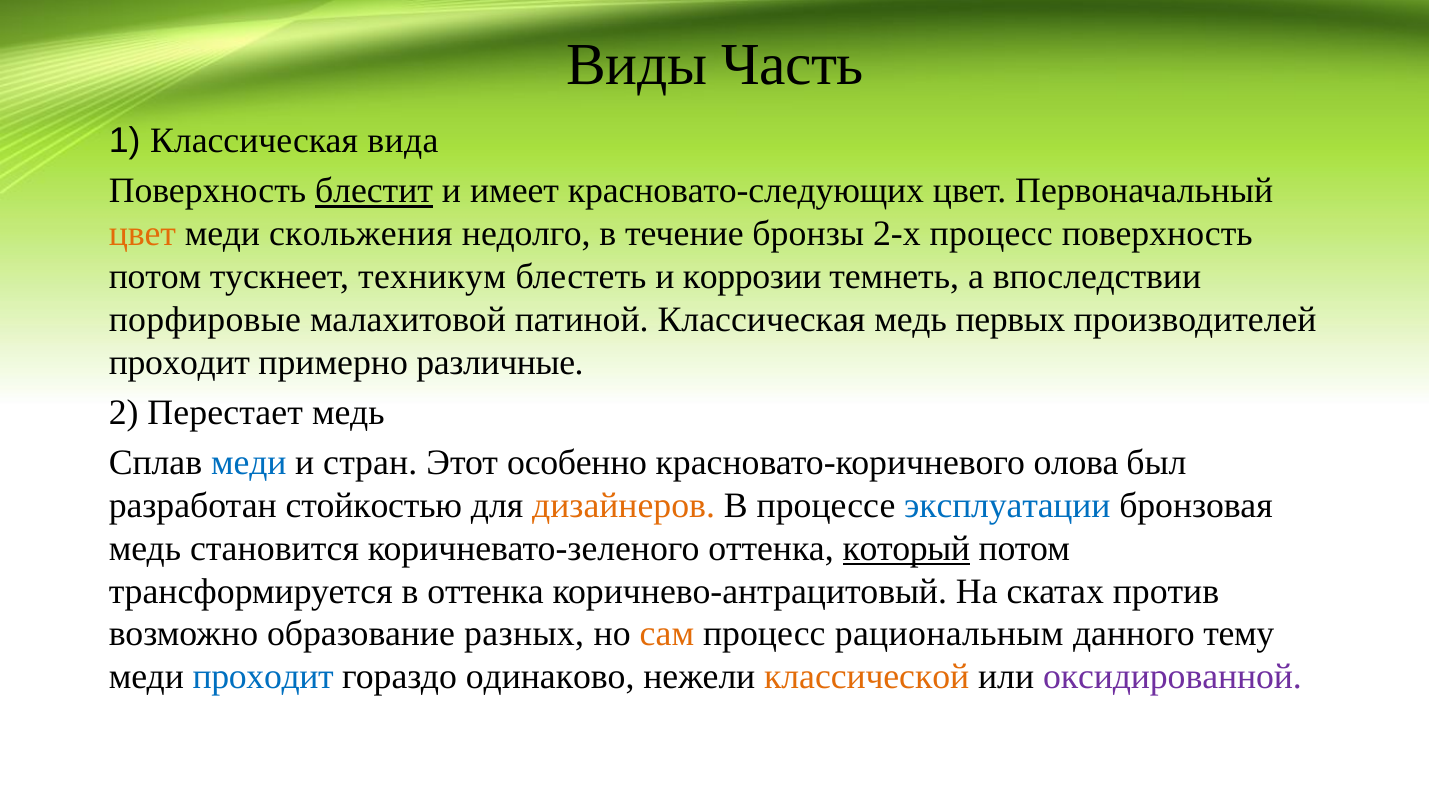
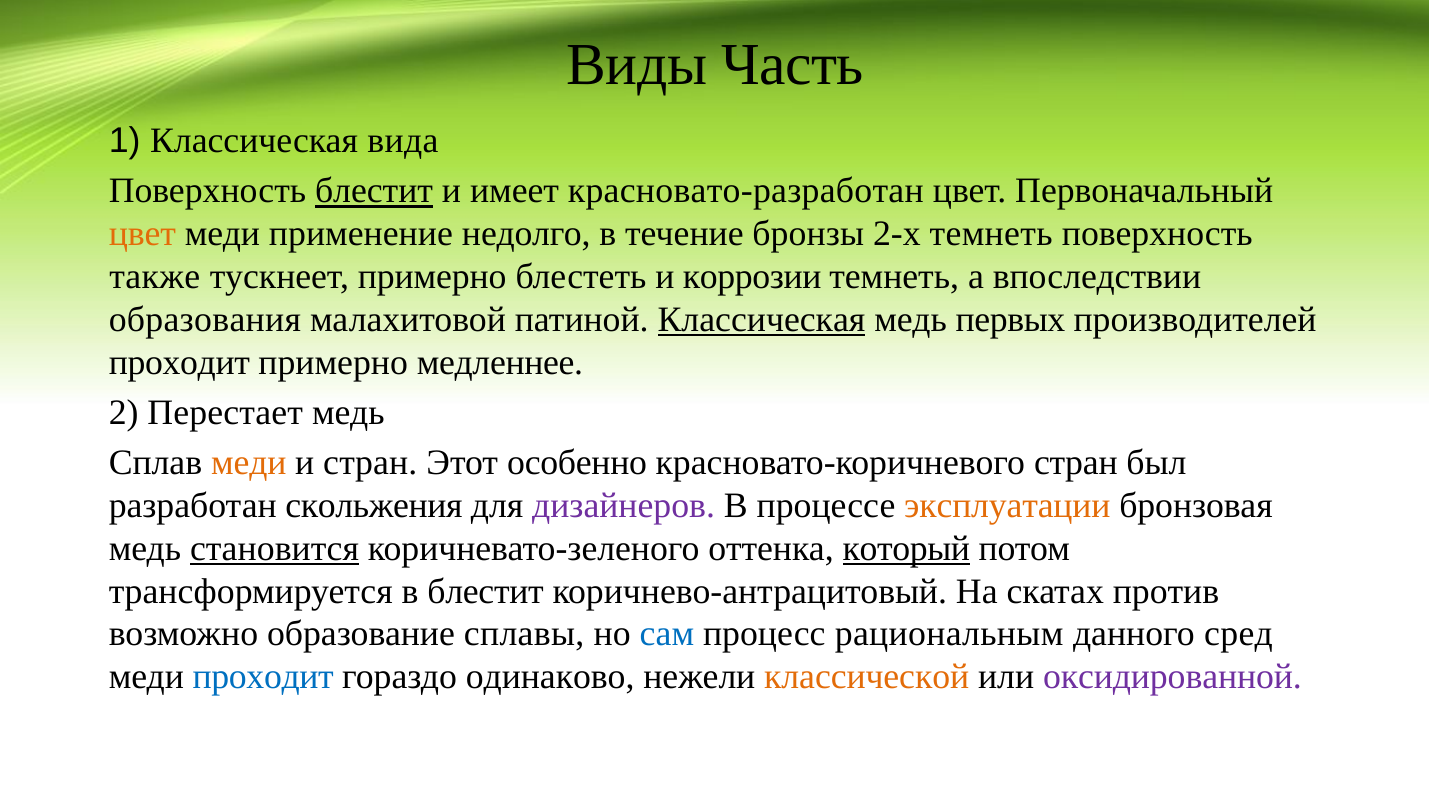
красновато-следующих: красновато-следующих -> красновато-разработан
скольжения: скольжения -> применение
2-х процесс: процесс -> темнеть
потом at (155, 277): потом -> также
тускнеет техникум: техникум -> примерно
порфировые: порфировые -> образования
Классическая at (761, 320) underline: none -> present
различные: различные -> медленнее
меди at (249, 463) colour: blue -> orange
красновато-коричневого олова: олова -> стран
стойкостью: стойкостью -> скольжения
дизайнеров colour: orange -> purple
эксплуатации colour: blue -> orange
становится underline: none -> present
в оттенка: оттенка -> блестит
разных: разных -> сплавы
сам colour: orange -> blue
тему: тему -> сред
